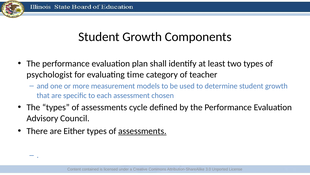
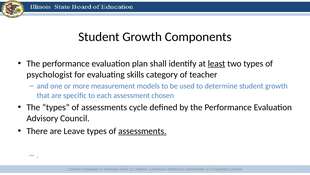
least underline: none -> present
time: time -> skills
Either: Either -> Leave
